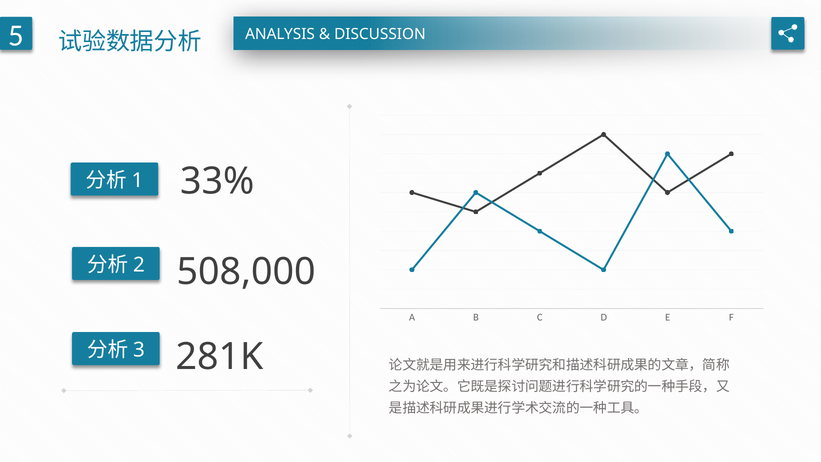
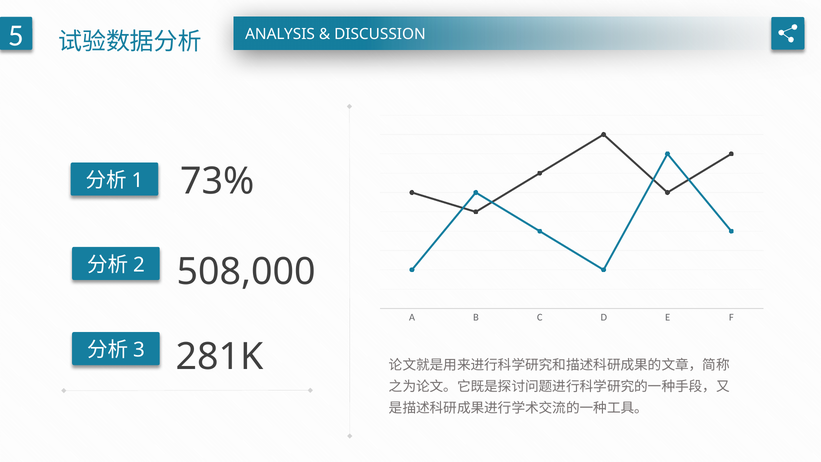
33%: 33% -> 73%
